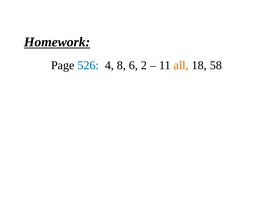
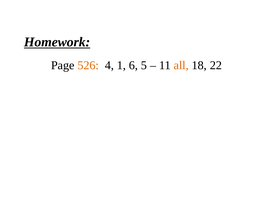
526 colour: blue -> orange
8: 8 -> 1
2: 2 -> 5
58: 58 -> 22
